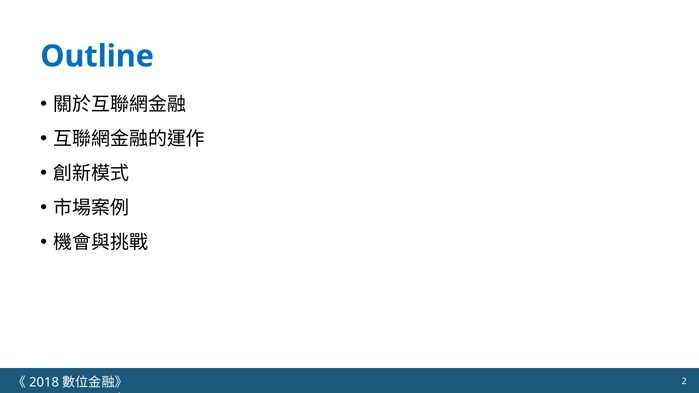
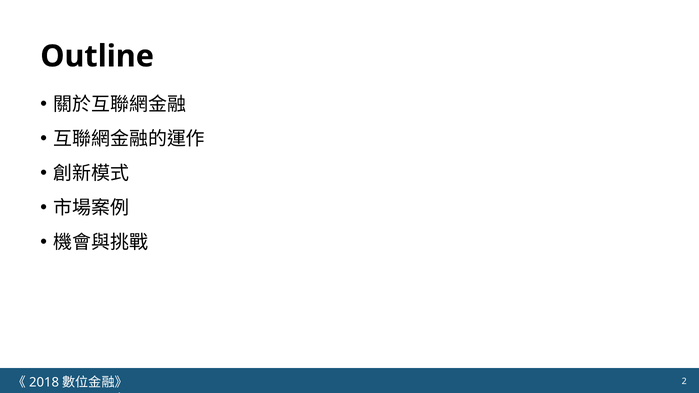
Outline colour: blue -> black
